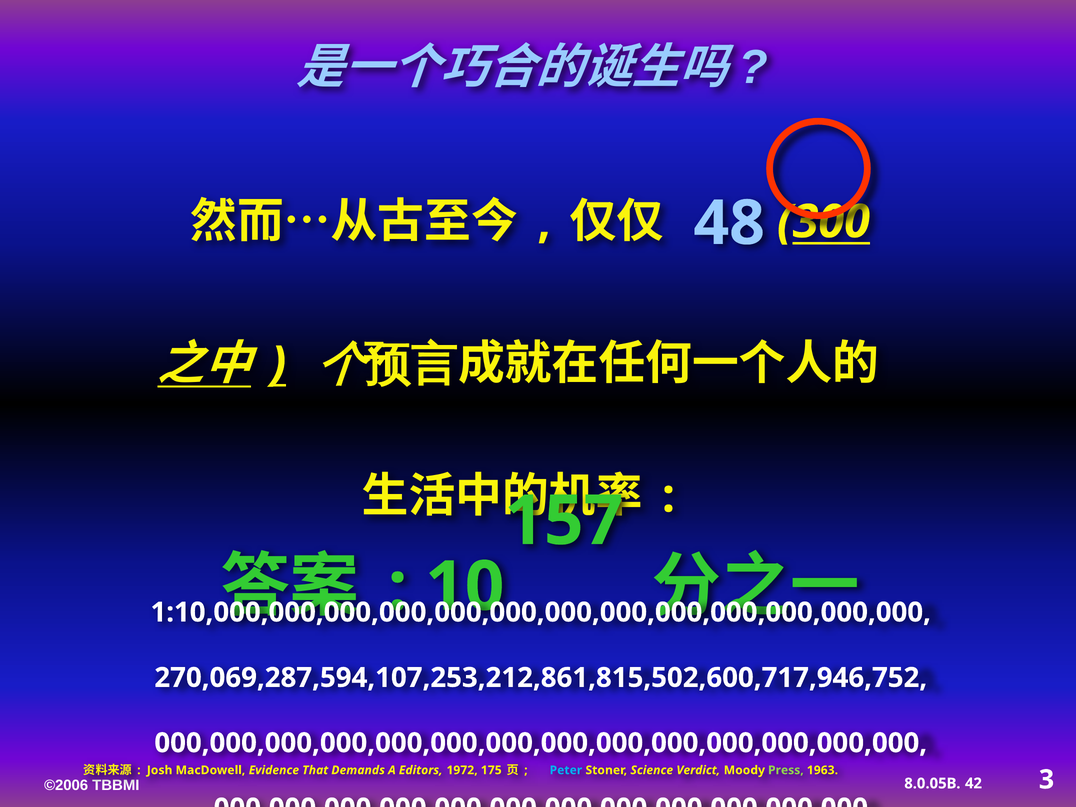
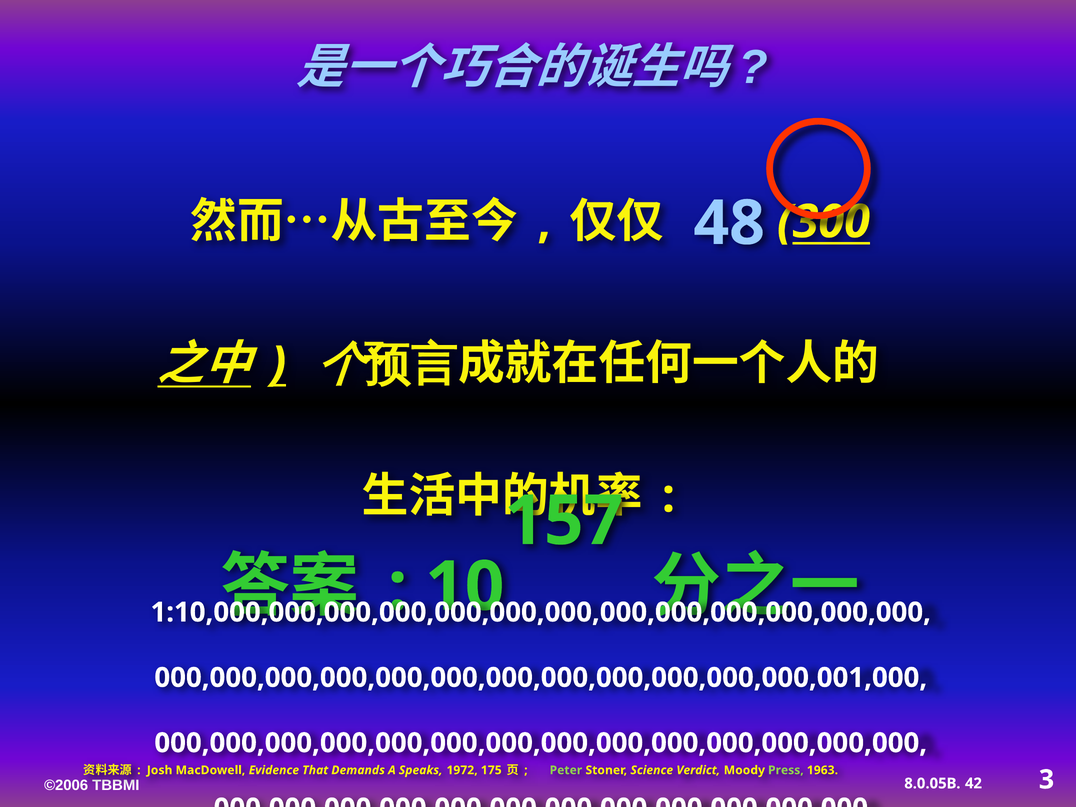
270,069,287,594,107,253,212,861,815,502,600,717,946,752: 270,069,287,594,107,253,212,861,815,502,600,717,946,752 -> 000,000,000,000,000,000,000,000,000,000,000,000,001,000
Editors: Editors -> Speaks
Peter colour: light blue -> light green
